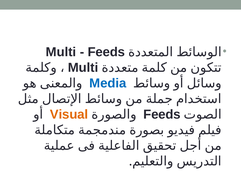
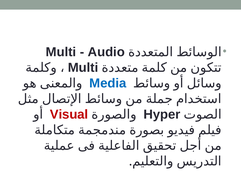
Feeds at (106, 52): Feeds -> Audio
Visual colour: orange -> red
Feeds at (162, 115): Feeds -> Hyper
